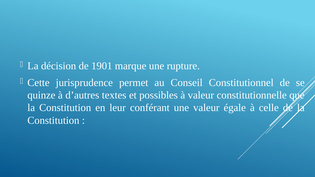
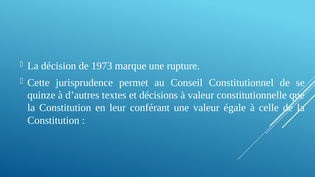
1901: 1901 -> 1973
possibles: possibles -> décisions
